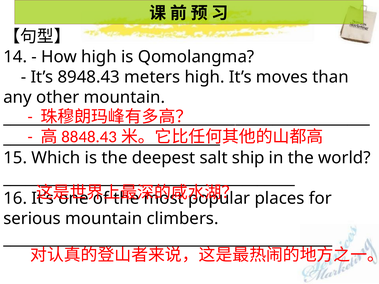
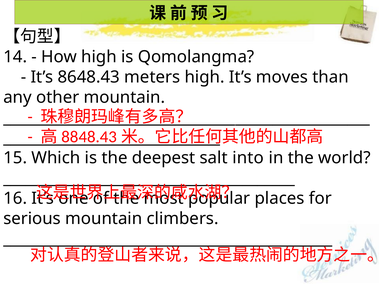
8948.43: 8948.43 -> 8648.43
ship: ship -> into
